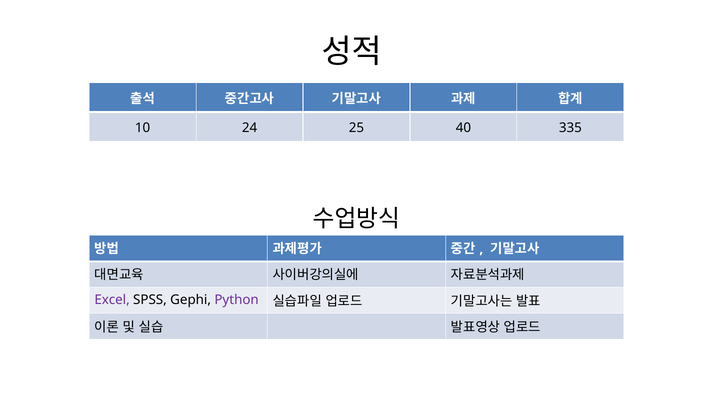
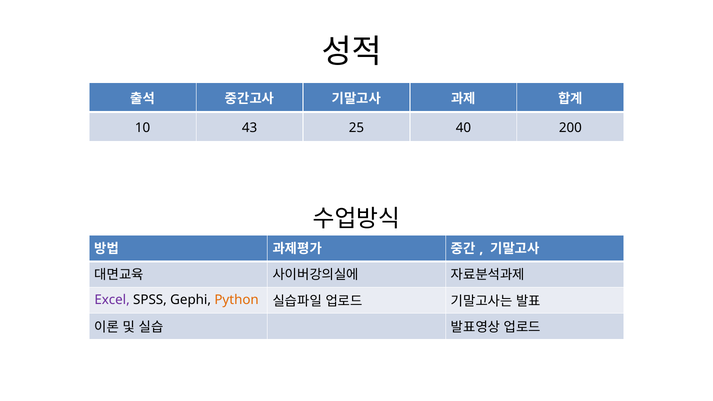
24: 24 -> 43
335: 335 -> 200
Python colour: purple -> orange
